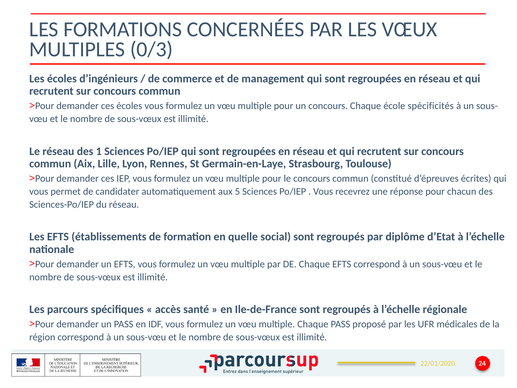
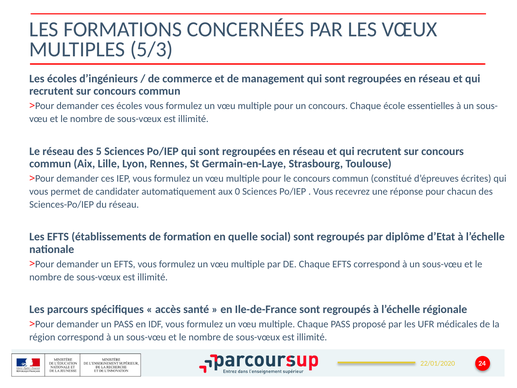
0/3: 0/3 -> 5/3
spécificités: spécificités -> essentielles
1: 1 -> 5
5: 5 -> 0
